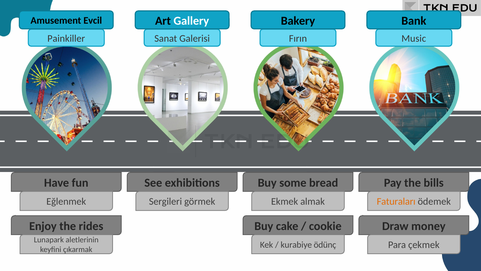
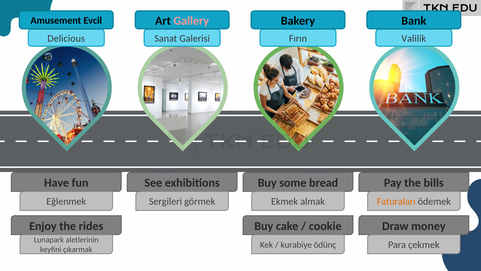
Gallery colour: white -> pink
Painkiller: Painkiller -> Delicious
Music: Music -> Valilik
